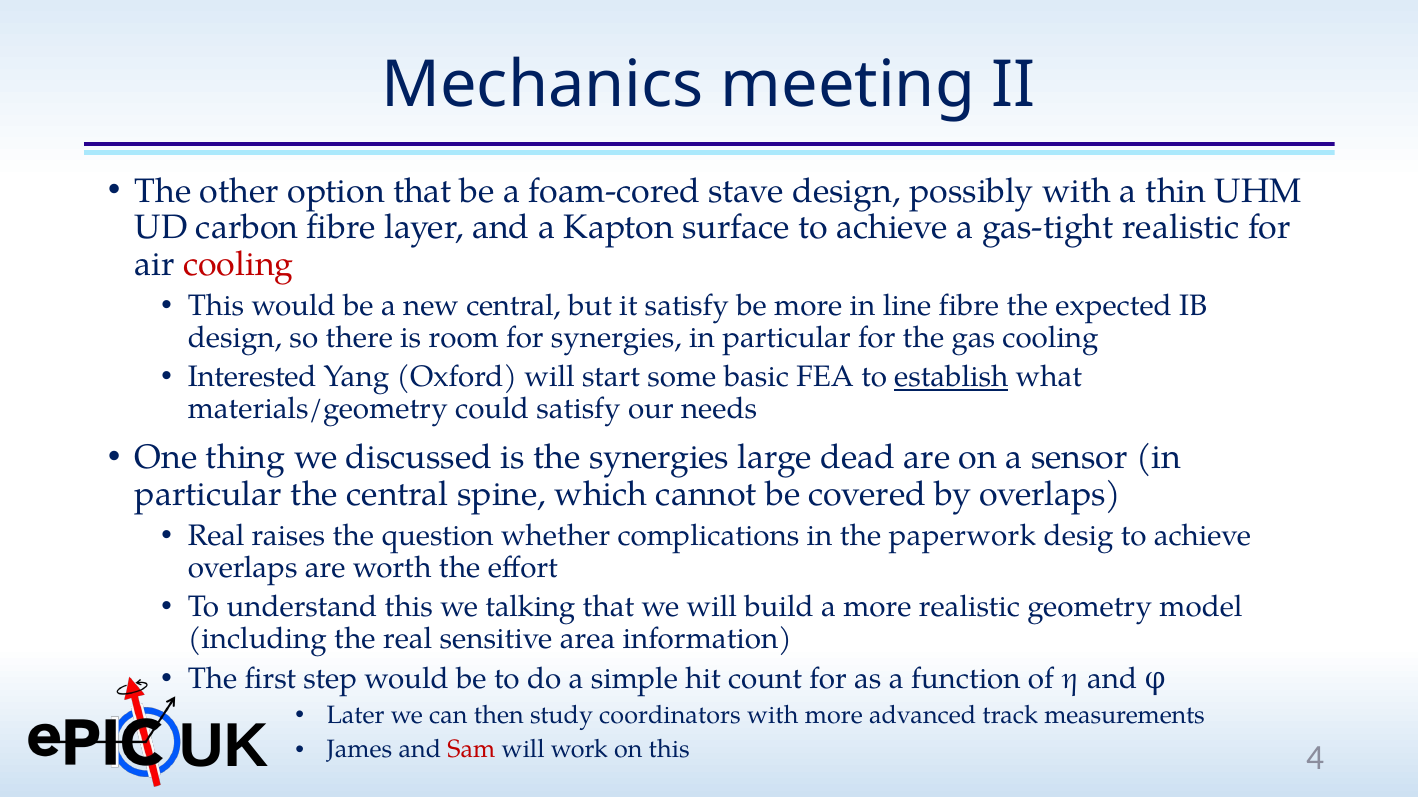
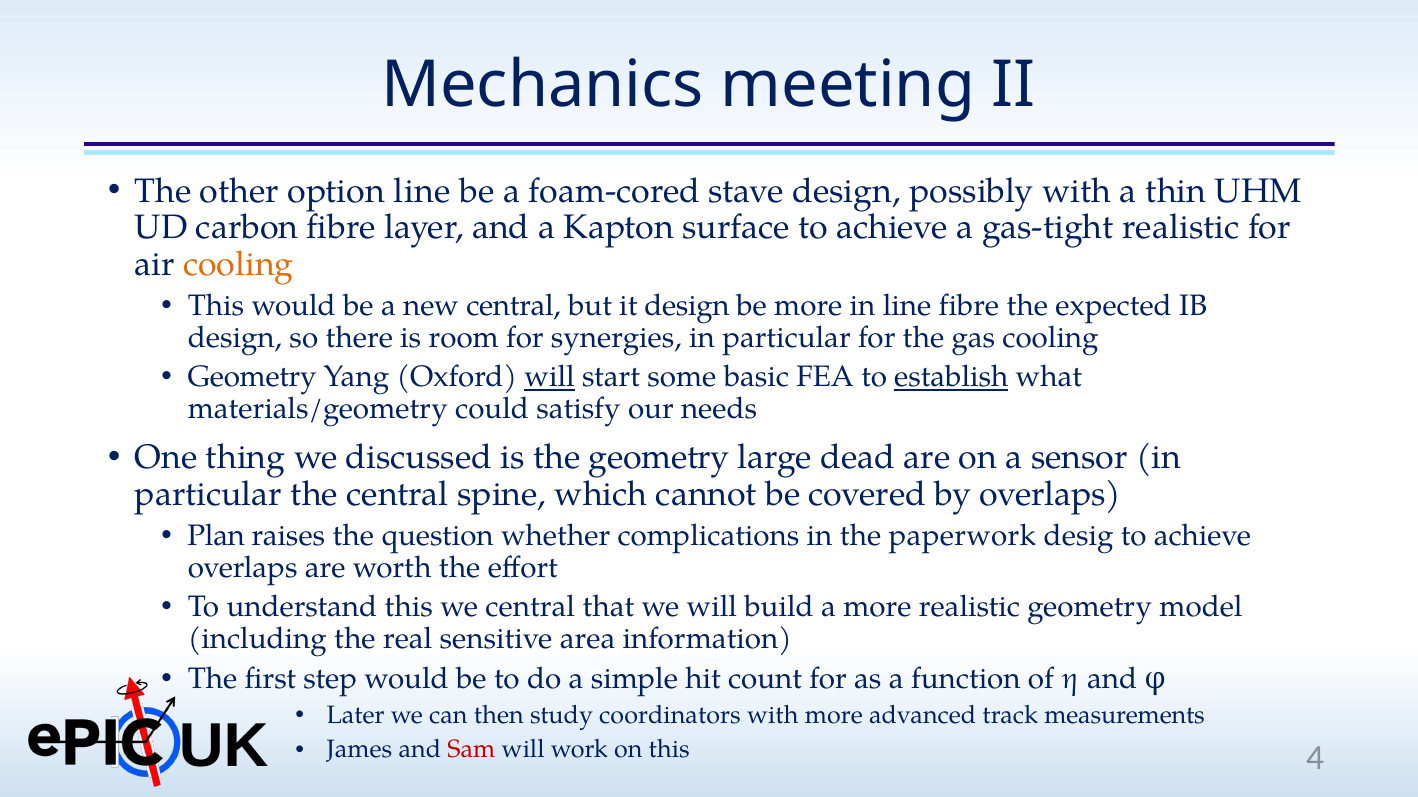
option that: that -> line
cooling at (238, 264) colour: red -> orange
it satisfy: satisfy -> design
Interested at (252, 377): Interested -> Geometry
will at (550, 377) underline: none -> present
the synergies: synergies -> geometry
Real at (216, 537): Real -> Plan
we talking: talking -> central
